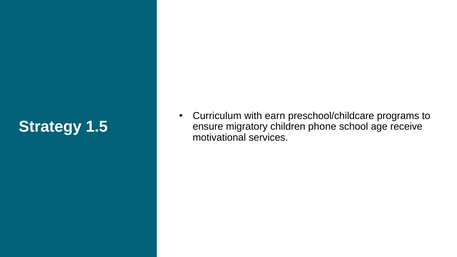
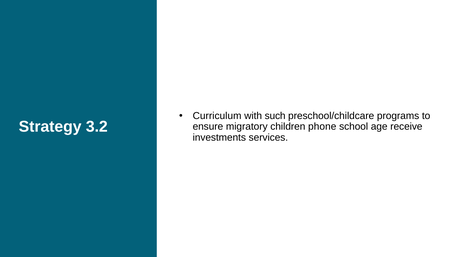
earn: earn -> such
1.5: 1.5 -> 3.2
motivational: motivational -> investments
